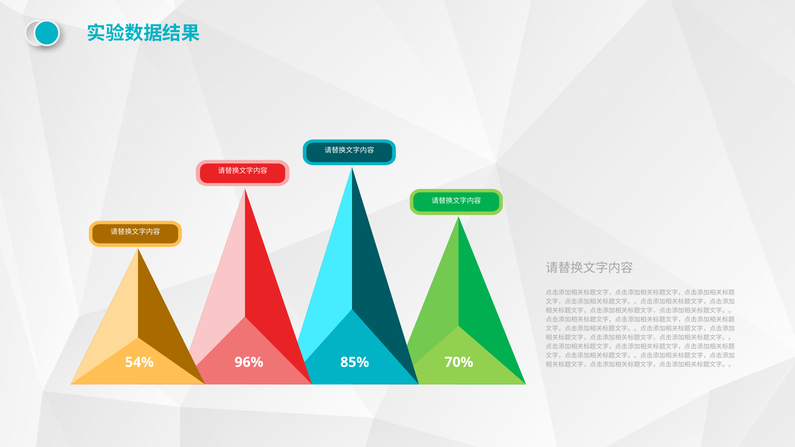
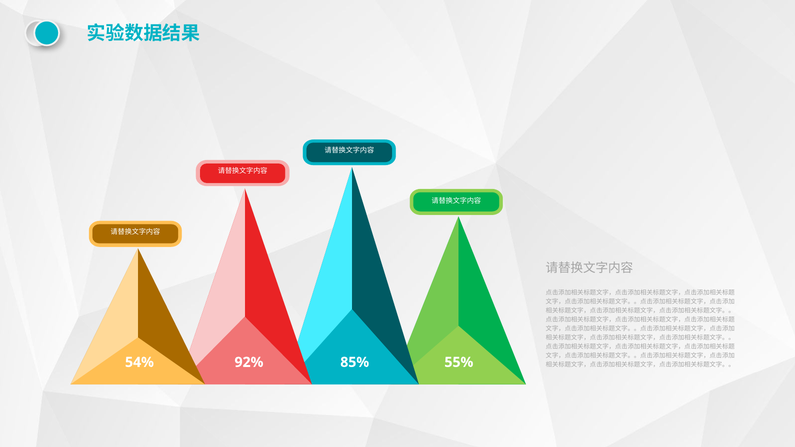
96%: 96% -> 92%
70%: 70% -> 55%
